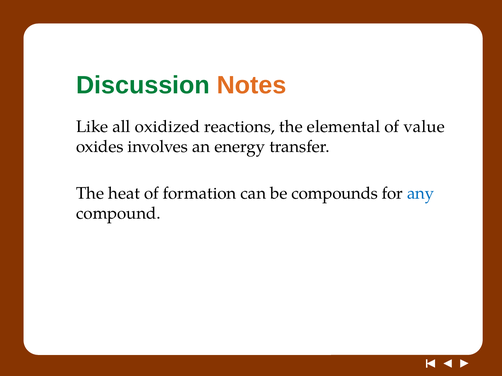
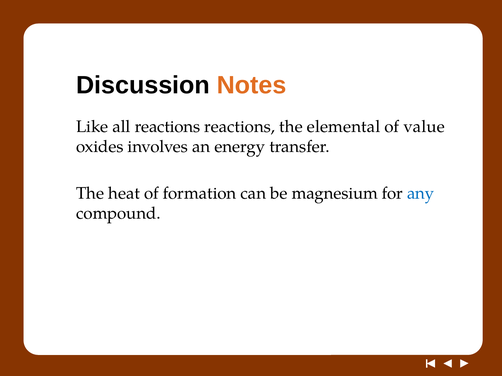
Discussion colour: green -> black
all oxidized: oxidized -> reactions
compounds: compounds -> magnesium
